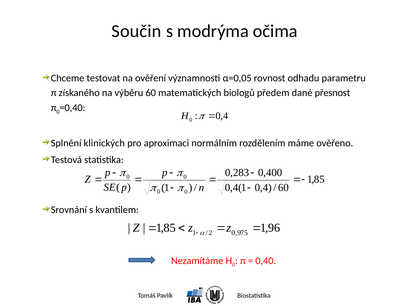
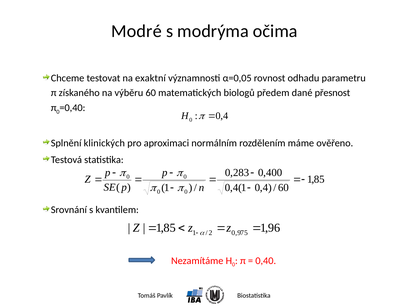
Součin: Součin -> Modré
ověření: ověření -> exaktní
